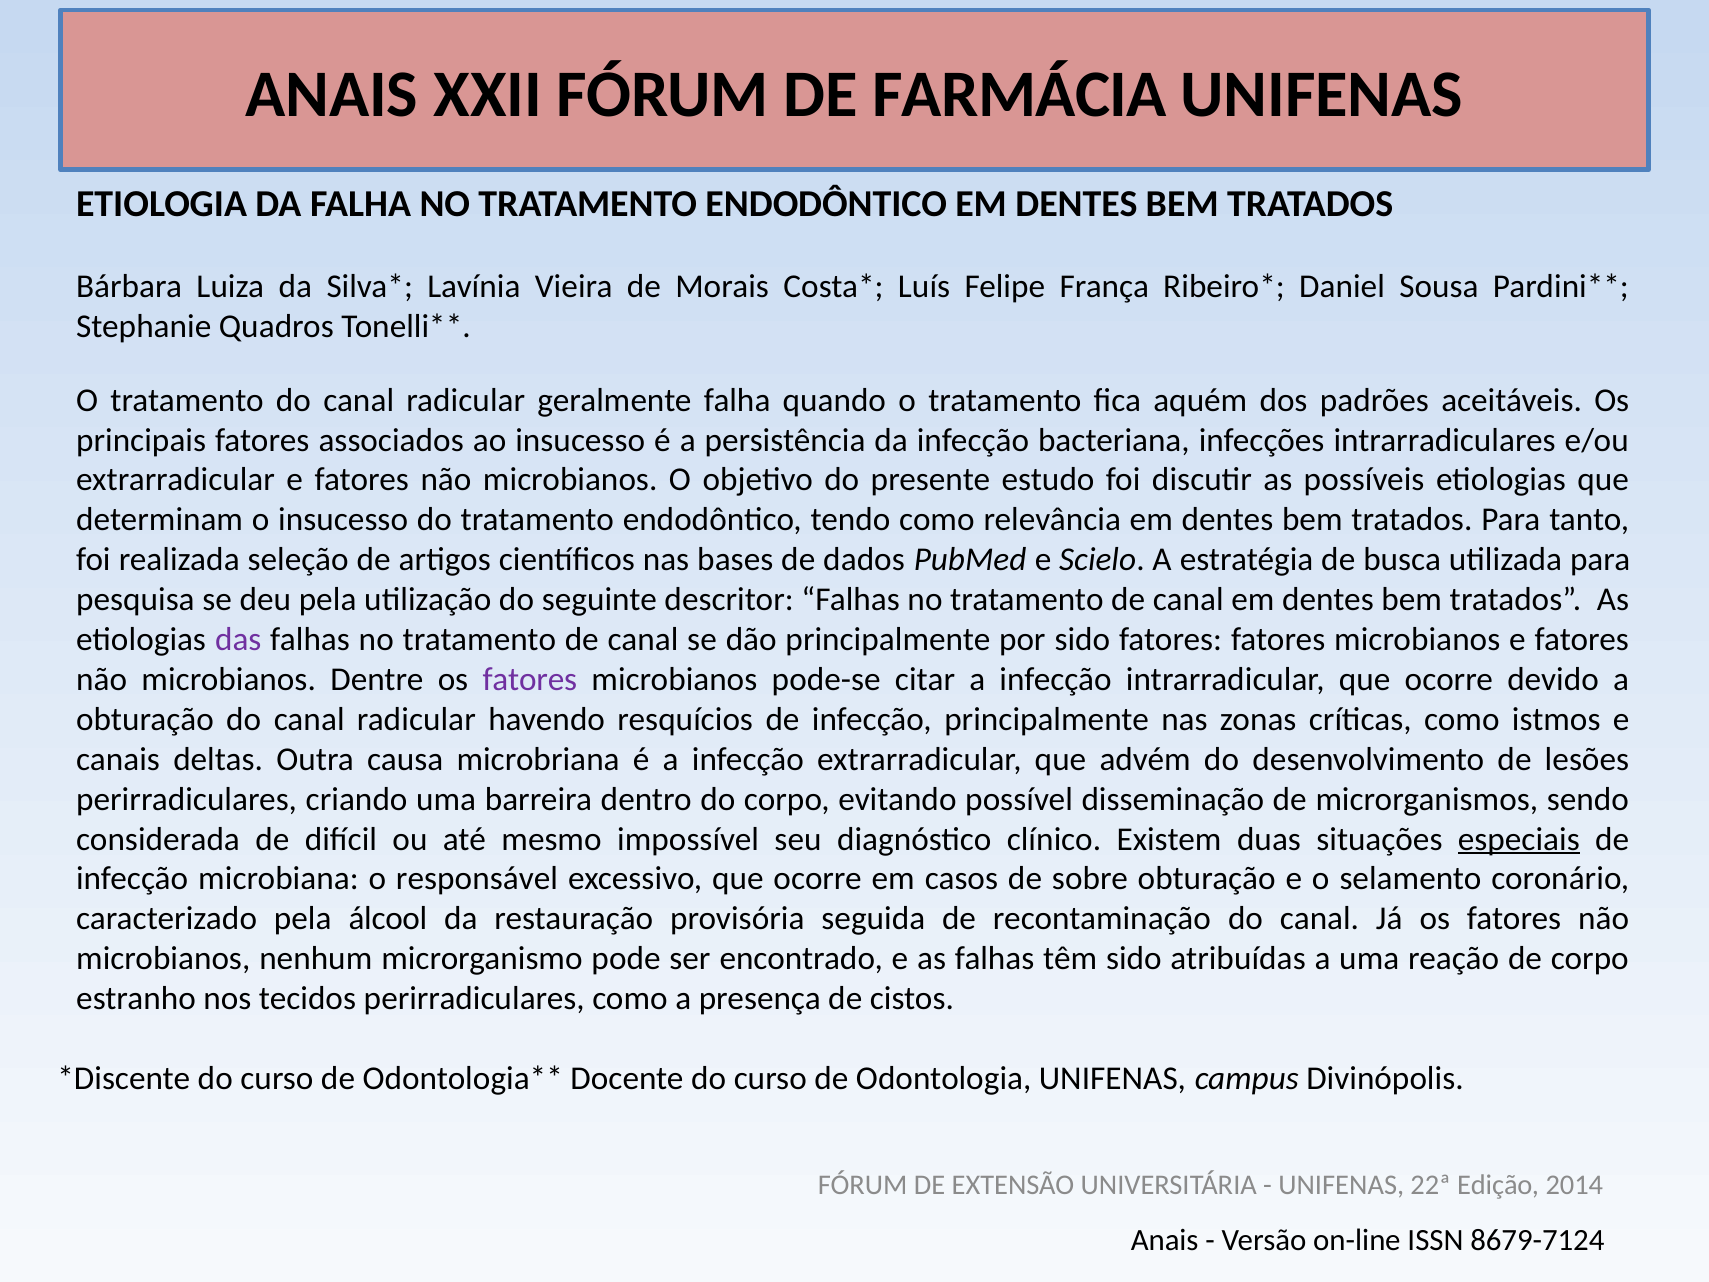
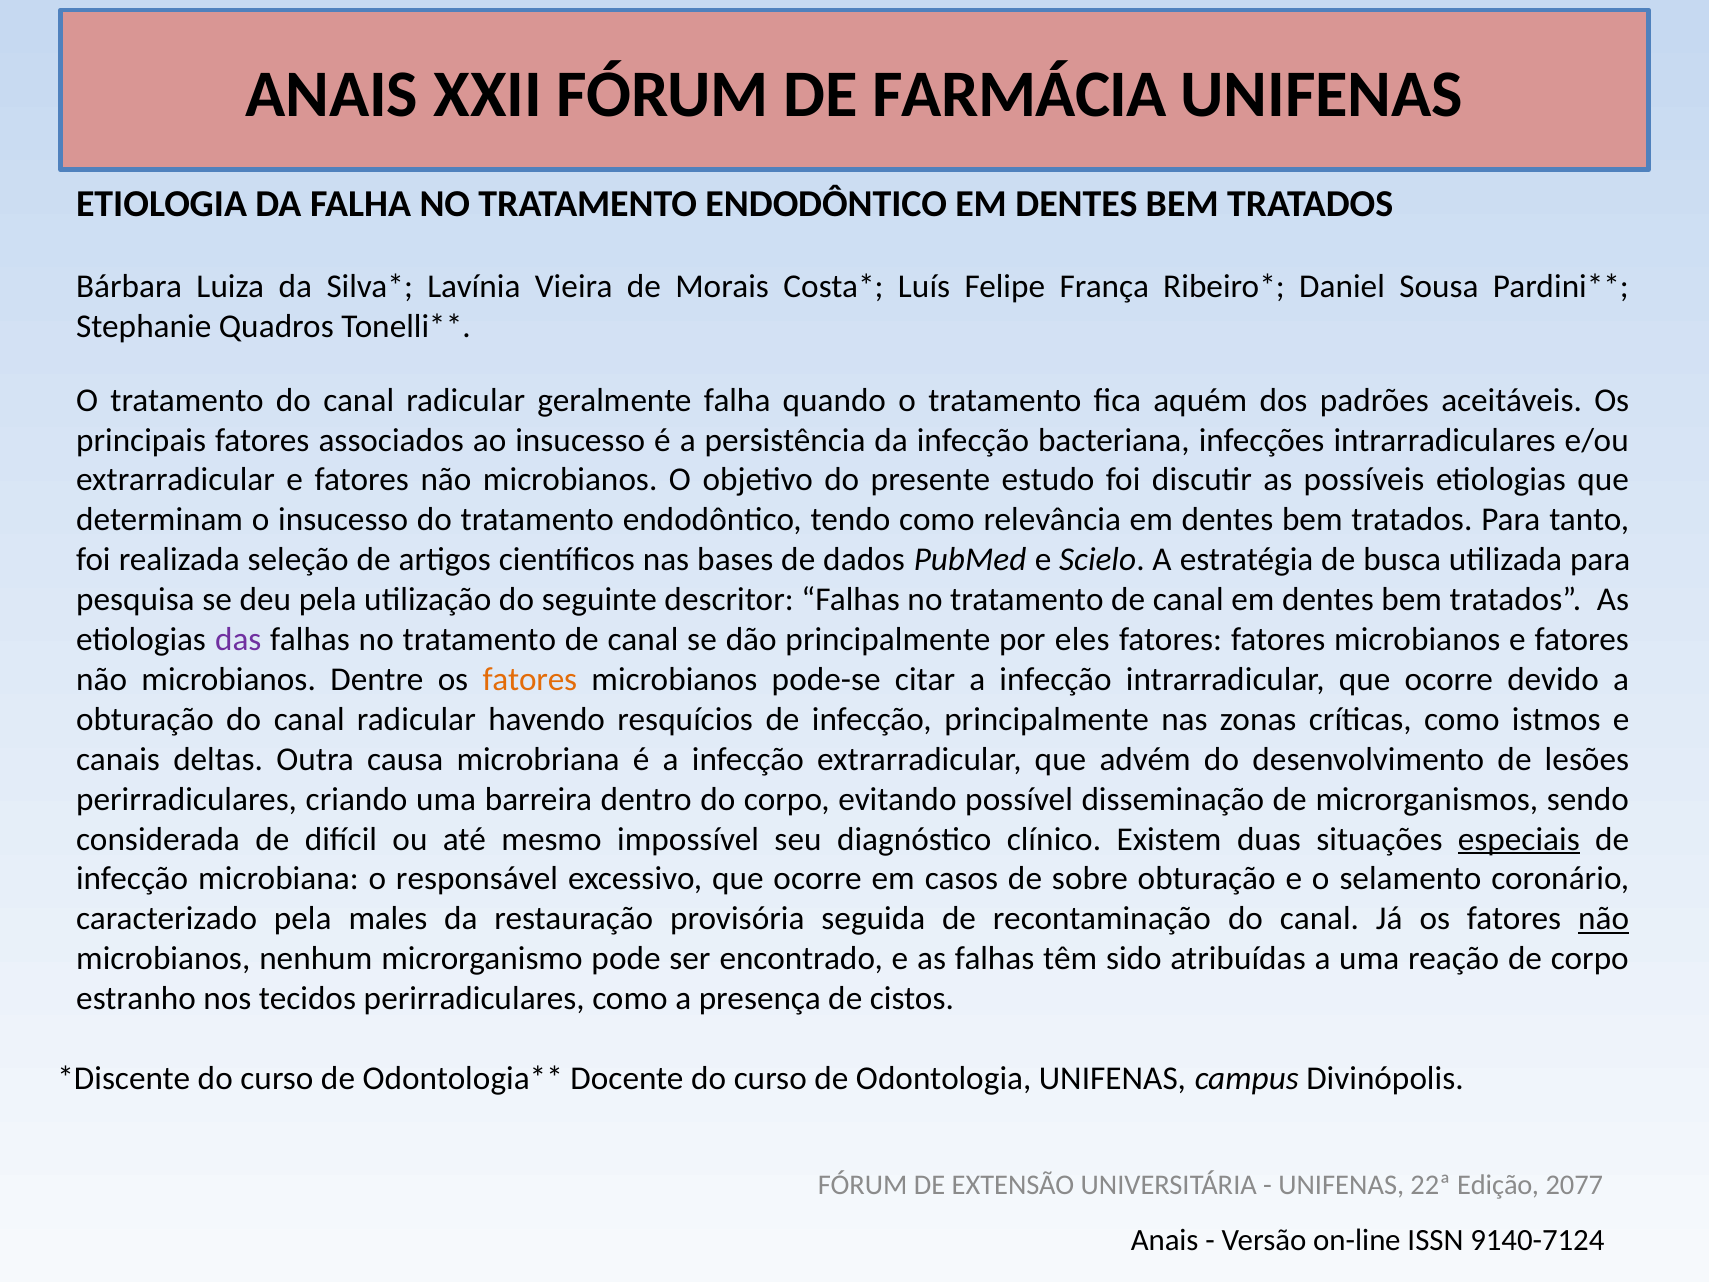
por sido: sido -> eles
fatores at (530, 679) colour: purple -> orange
álcool: álcool -> males
não at (1604, 919) underline: none -> present
2014: 2014 -> 2077
8679-7124: 8679-7124 -> 9140-7124
